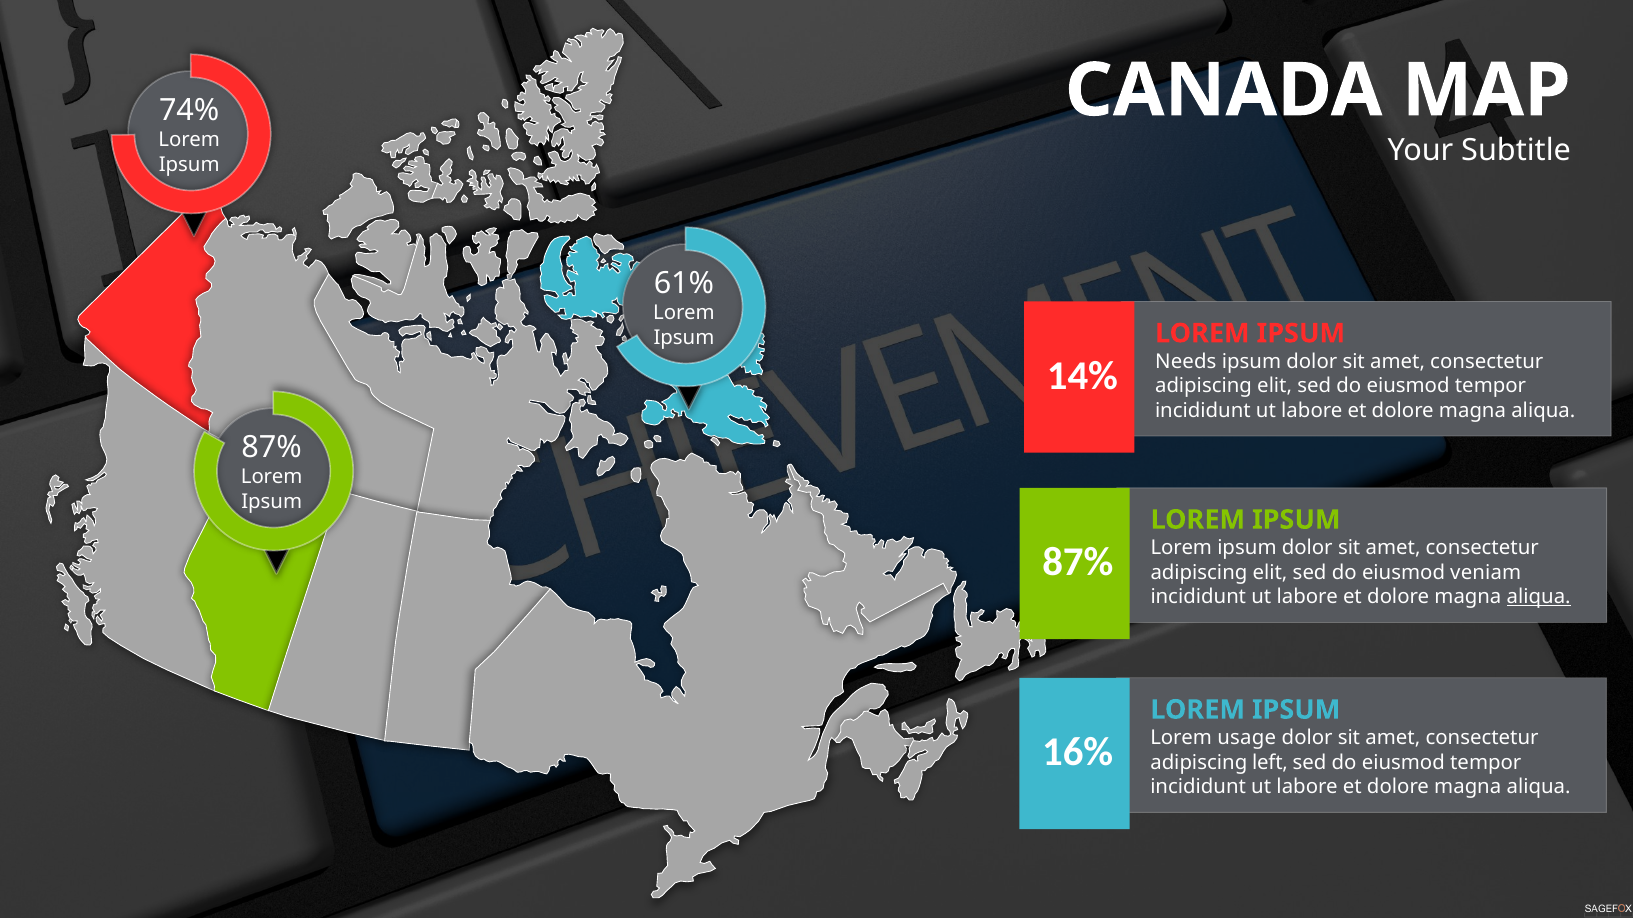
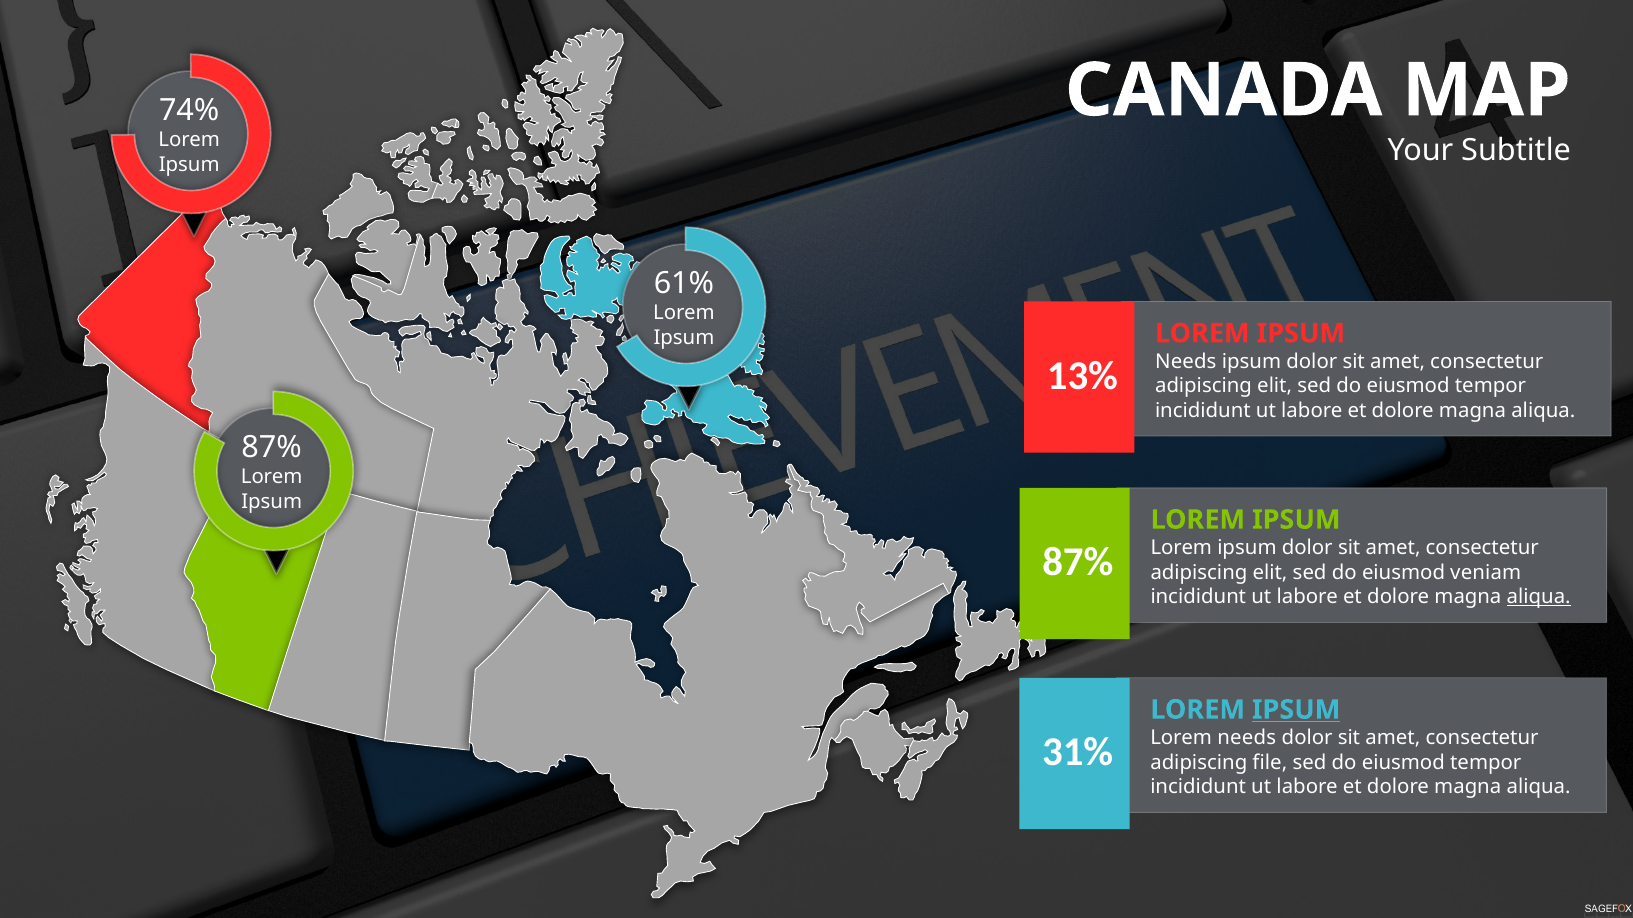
14%: 14% -> 13%
IPSUM at (1296, 710) underline: none -> present
Lorem usage: usage -> needs
16%: 16% -> 31%
left: left -> file
